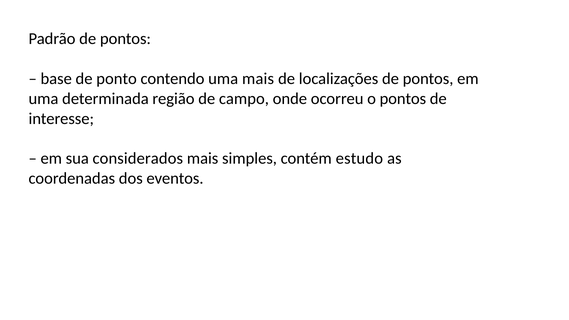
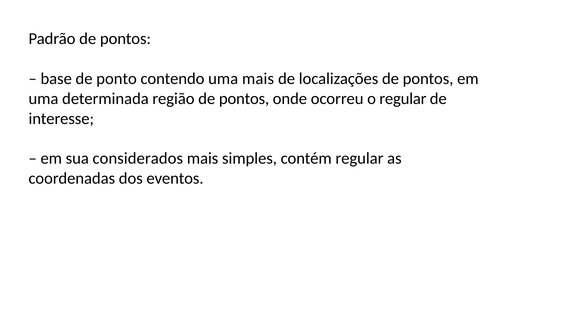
região de campo: campo -> pontos
o pontos: pontos -> regular
contém estudo: estudo -> regular
